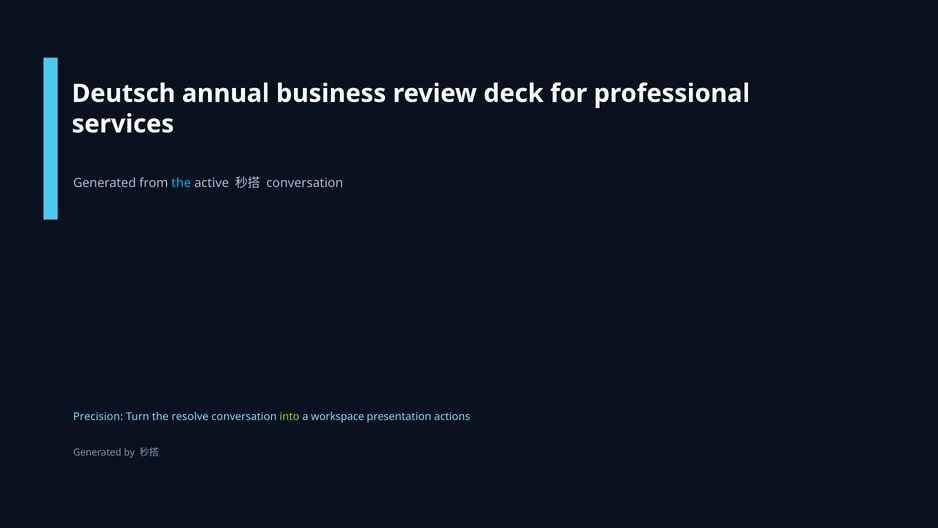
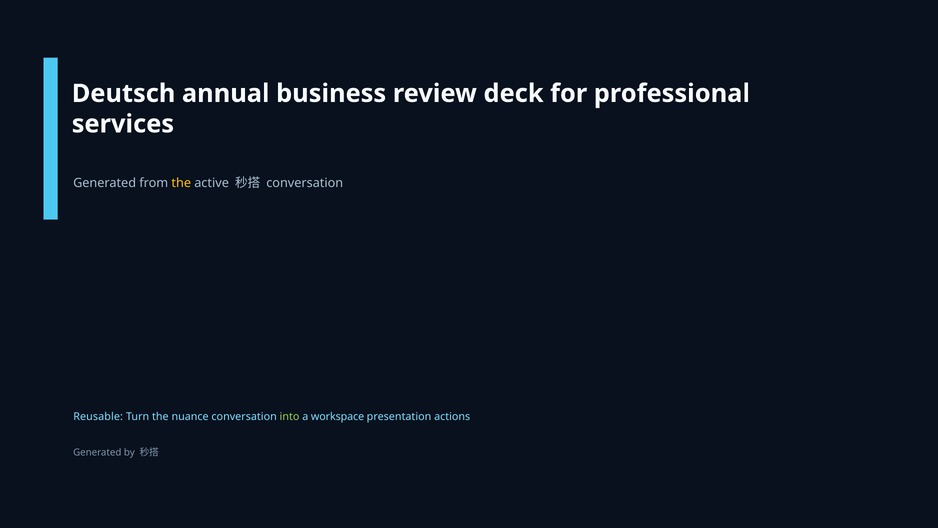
the at (181, 183) colour: light blue -> yellow
Precision: Precision -> Reusable
resolve: resolve -> nuance
